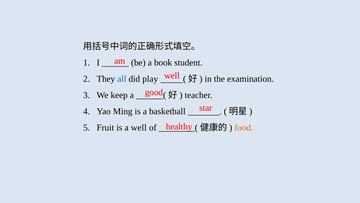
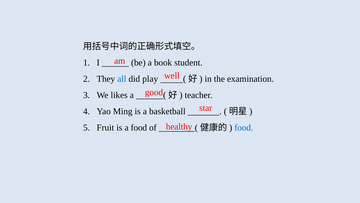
keep: keep -> likes
a well: well -> food
food at (244, 127) colour: orange -> blue
